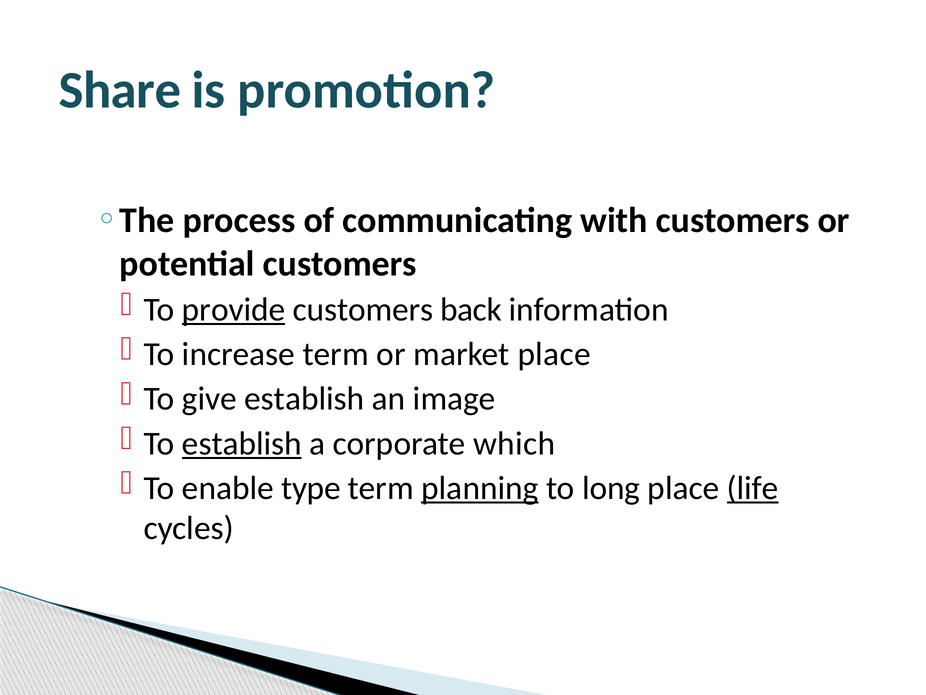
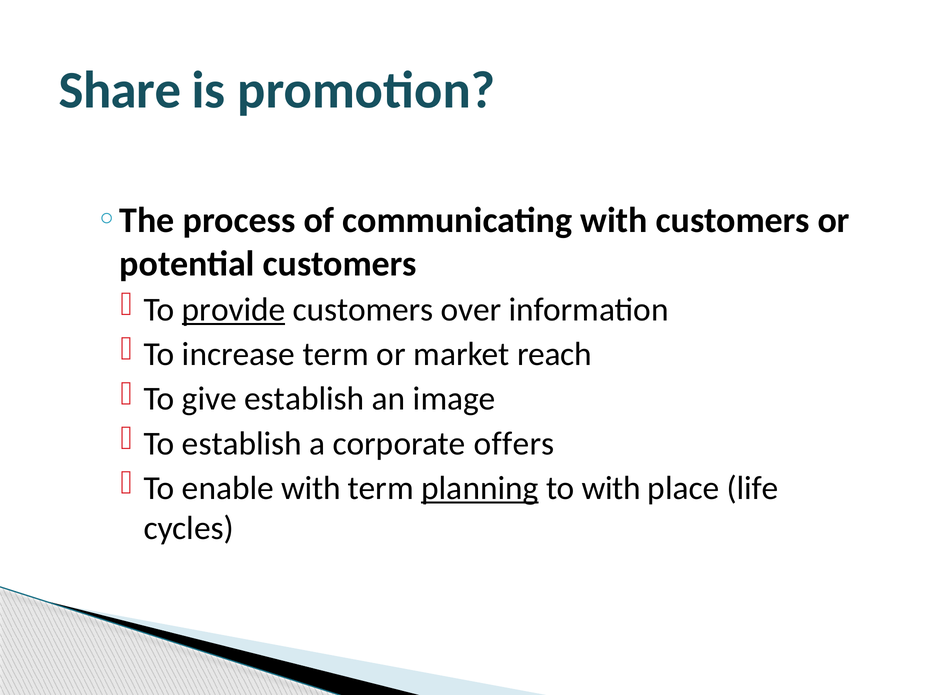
back: back -> over
market place: place -> reach
establish at (242, 443) underline: present -> none
which: which -> offers
enable type: type -> with
to long: long -> with
life underline: present -> none
